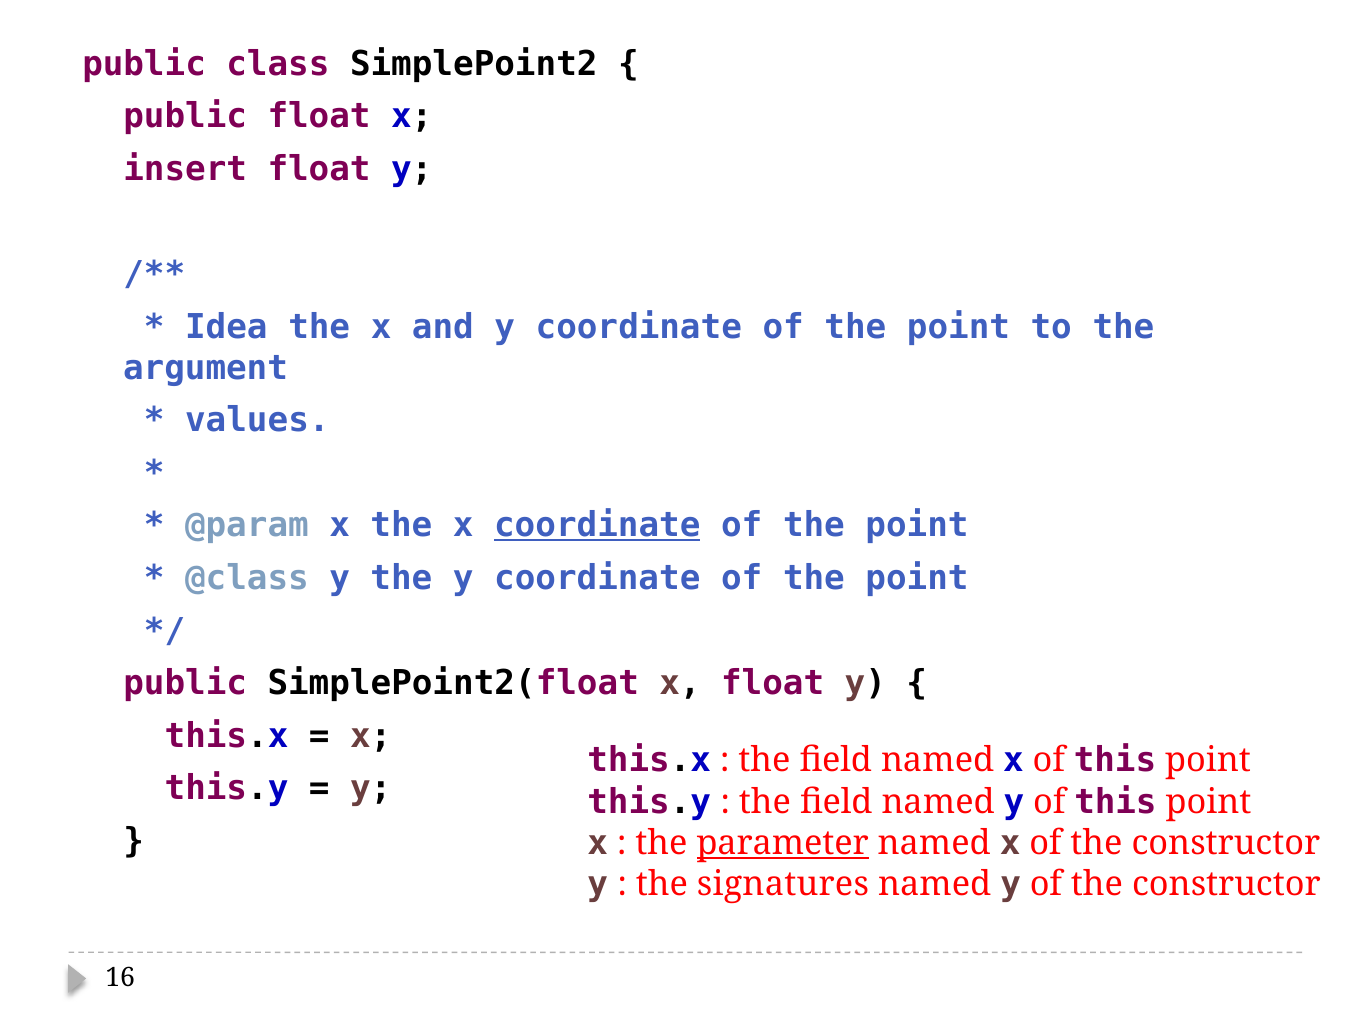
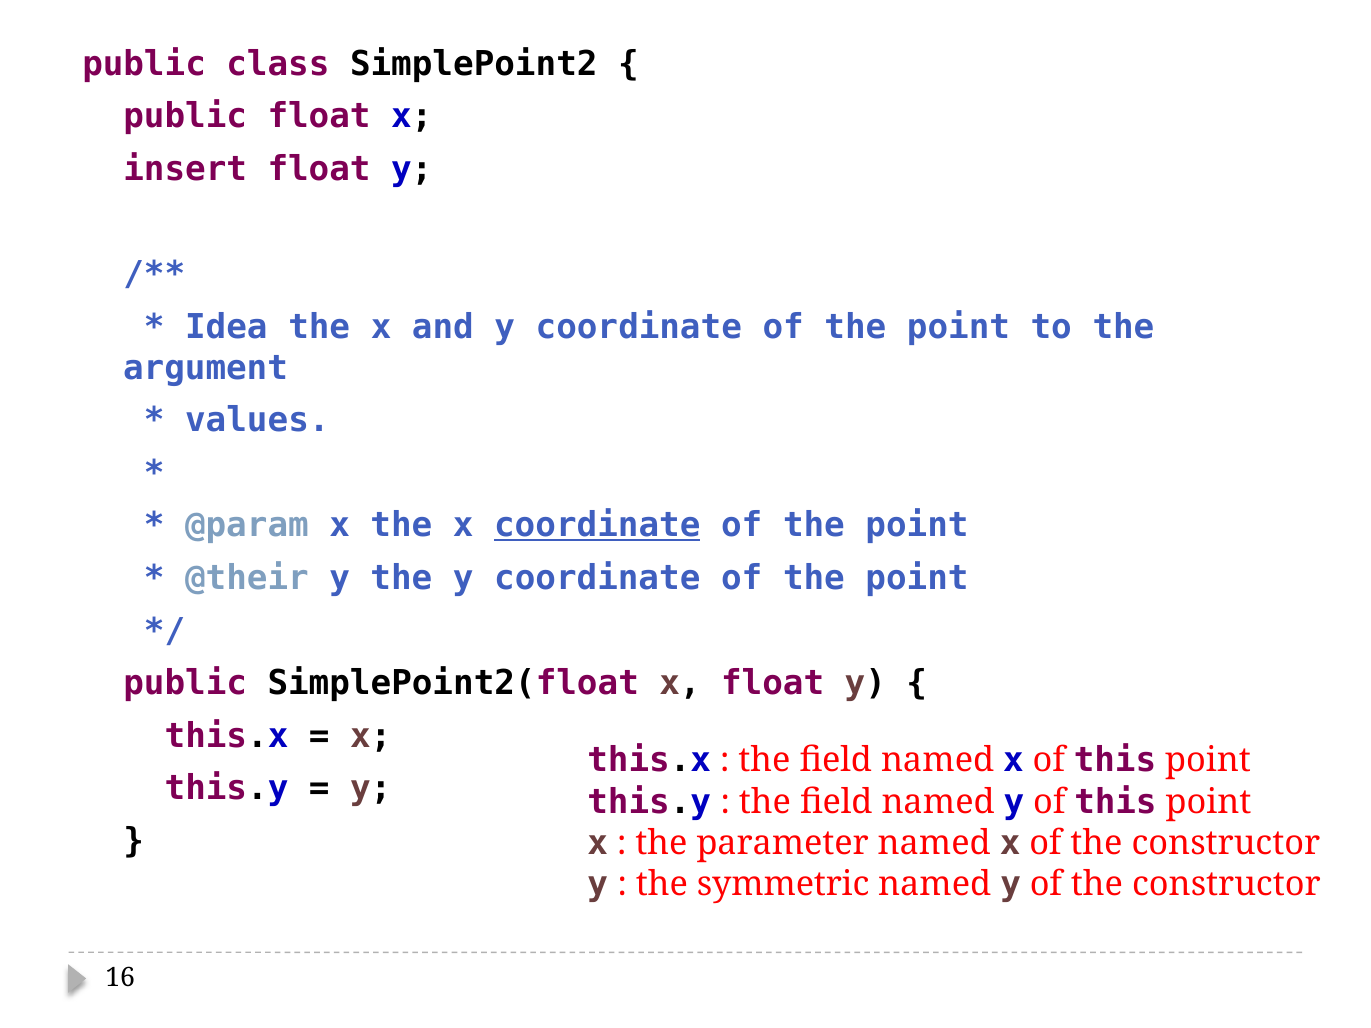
@class: @class -> @their
parameter underline: present -> none
signatures: signatures -> symmetric
